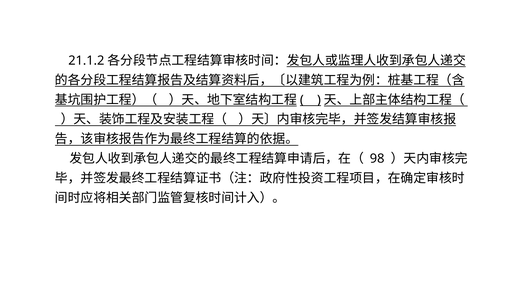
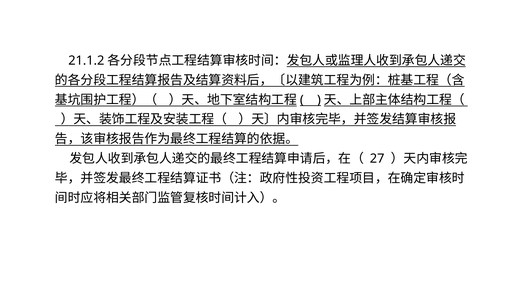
98: 98 -> 27
